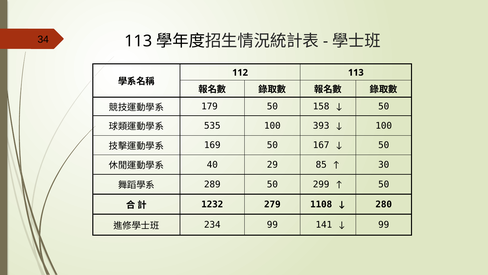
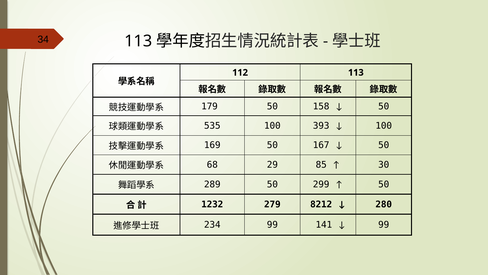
40: 40 -> 68
1108: 1108 -> 8212
